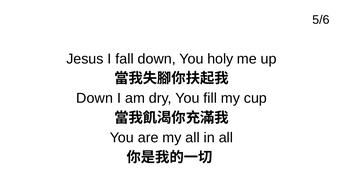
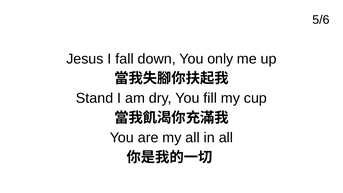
holy: holy -> only
Down at (95, 98): Down -> Stand
